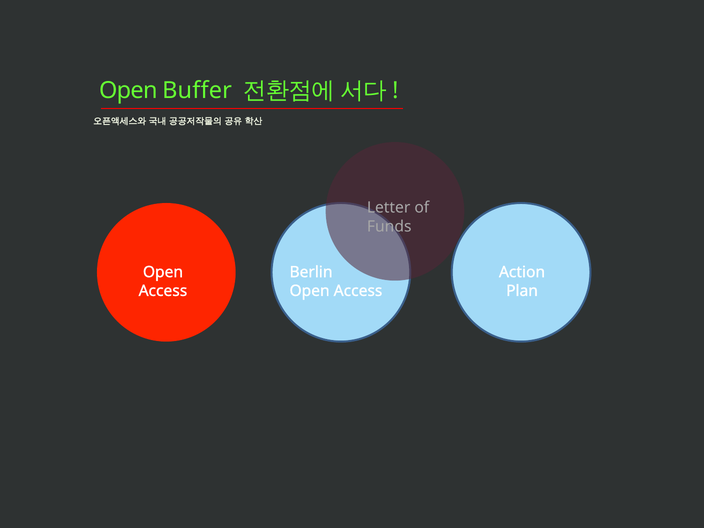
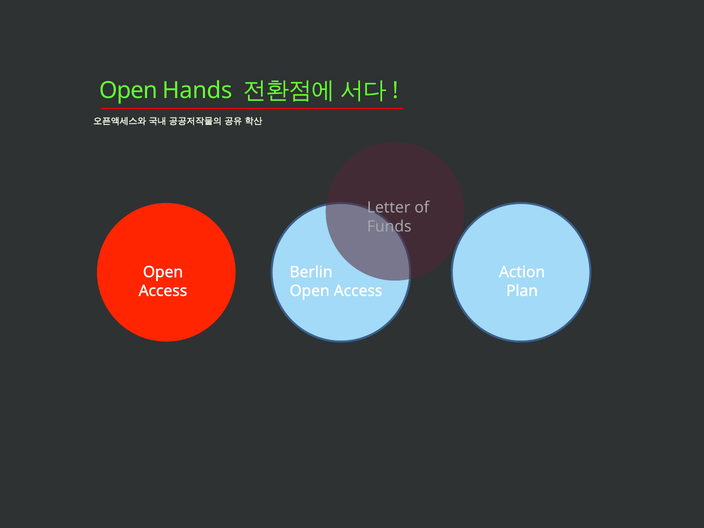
Buffer: Buffer -> Hands
